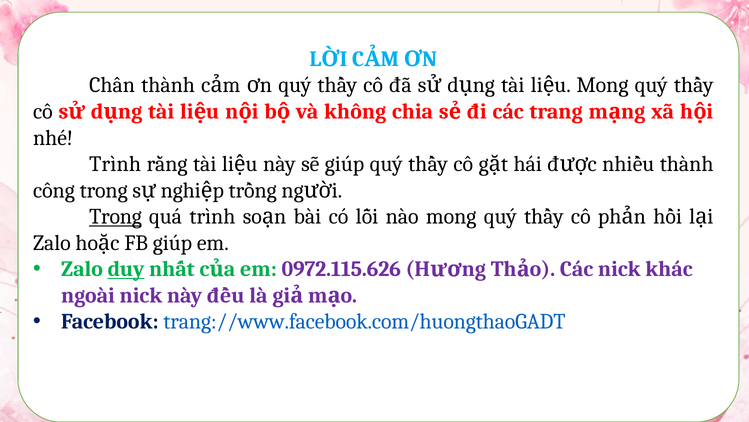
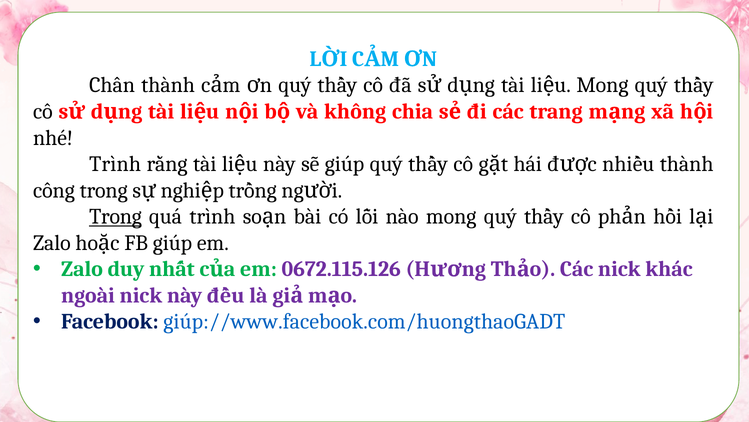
duy underline: present -> none
0972.115.626: 0972.115.626 -> 0672.115.126
trang://www.facebook.com/huongthaoGADT: trang://www.facebook.com/huongthaoGADT -> giúp://www.facebook.com/huongthaoGADT
